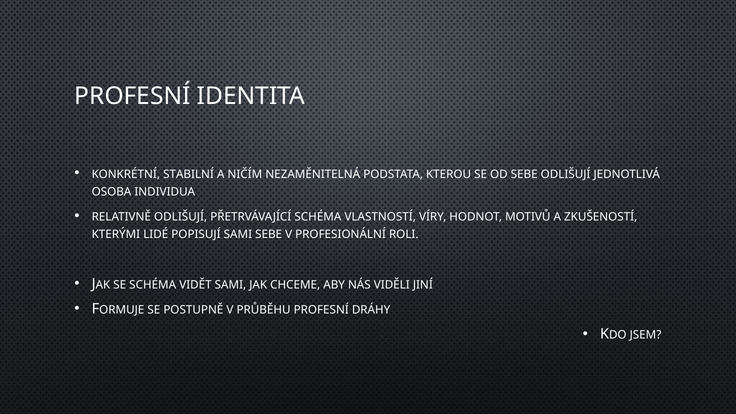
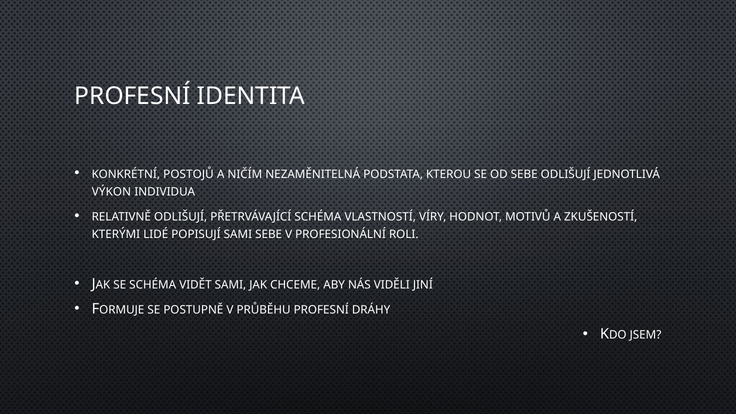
STABILNÍ: STABILNÍ -> POSTOJŮ
OSOBA: OSOBA -> VÝKON
